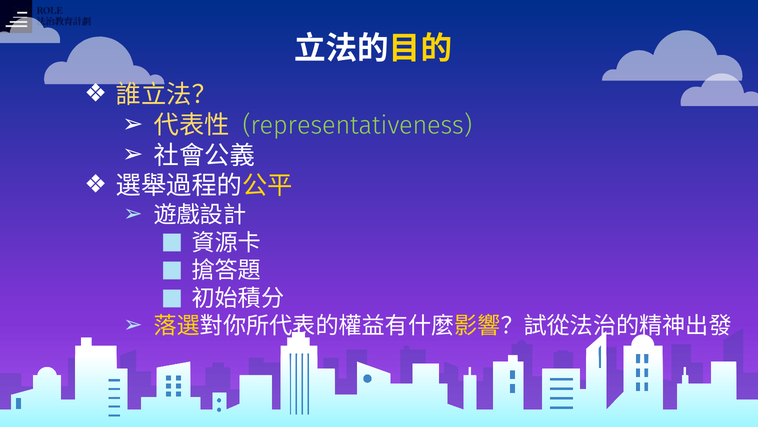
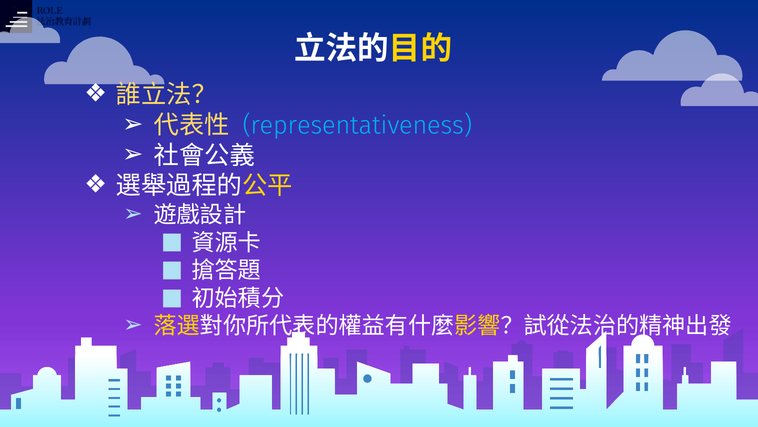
representativeness colour: light green -> light blue
